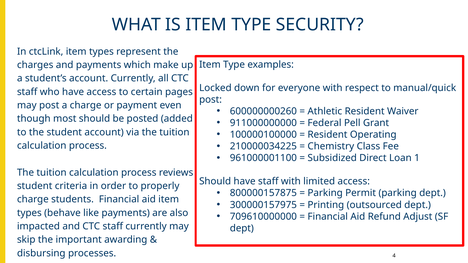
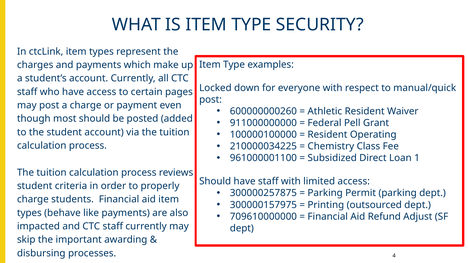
800000157875: 800000157875 -> 300000257875
